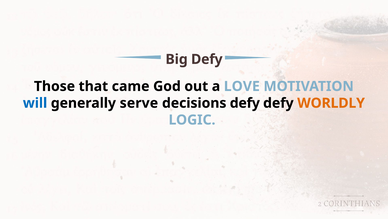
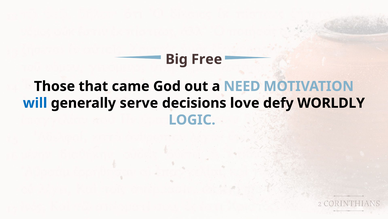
Big Defy: Defy -> Free
LOVE: LOVE -> NEED
decisions defy: defy -> love
WORLDLY colour: orange -> black
